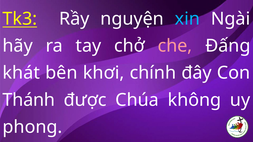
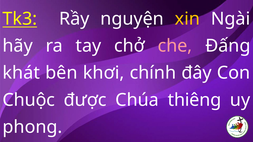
xin colour: light blue -> yellow
Thánh: Thánh -> Chuộc
không: không -> thiêng
